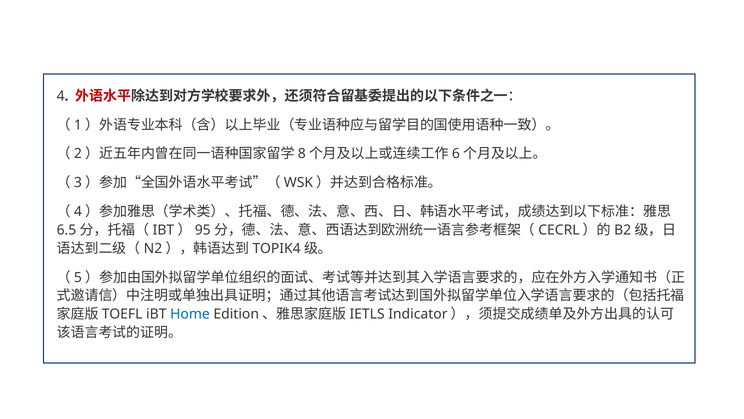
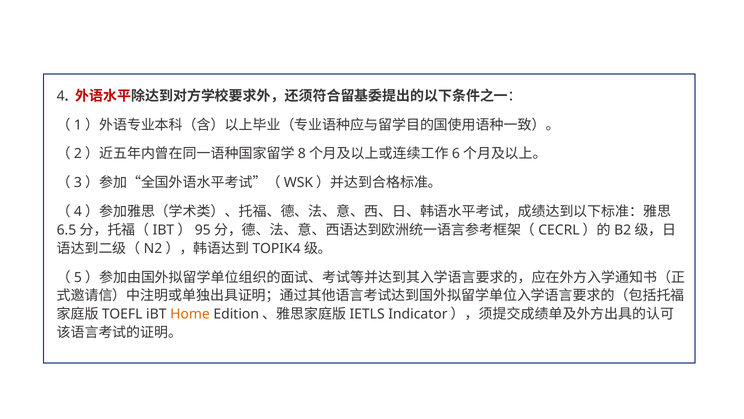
Home colour: blue -> orange
